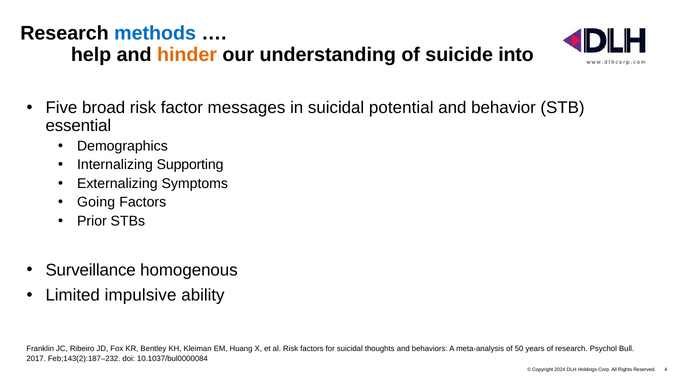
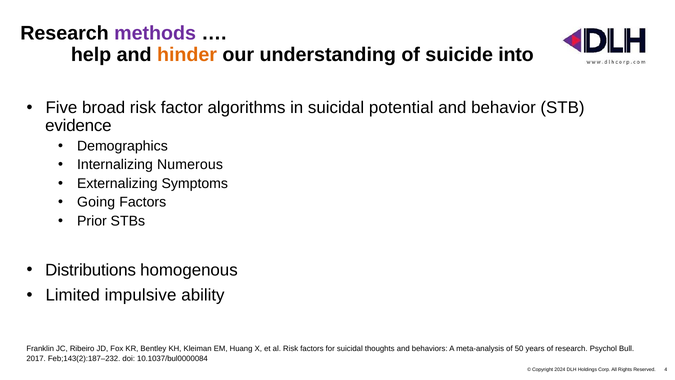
methods colour: blue -> purple
messages: messages -> algorithms
essential: essential -> evidence
Supporting: Supporting -> Numerous
Surveillance: Surveillance -> Distributions
